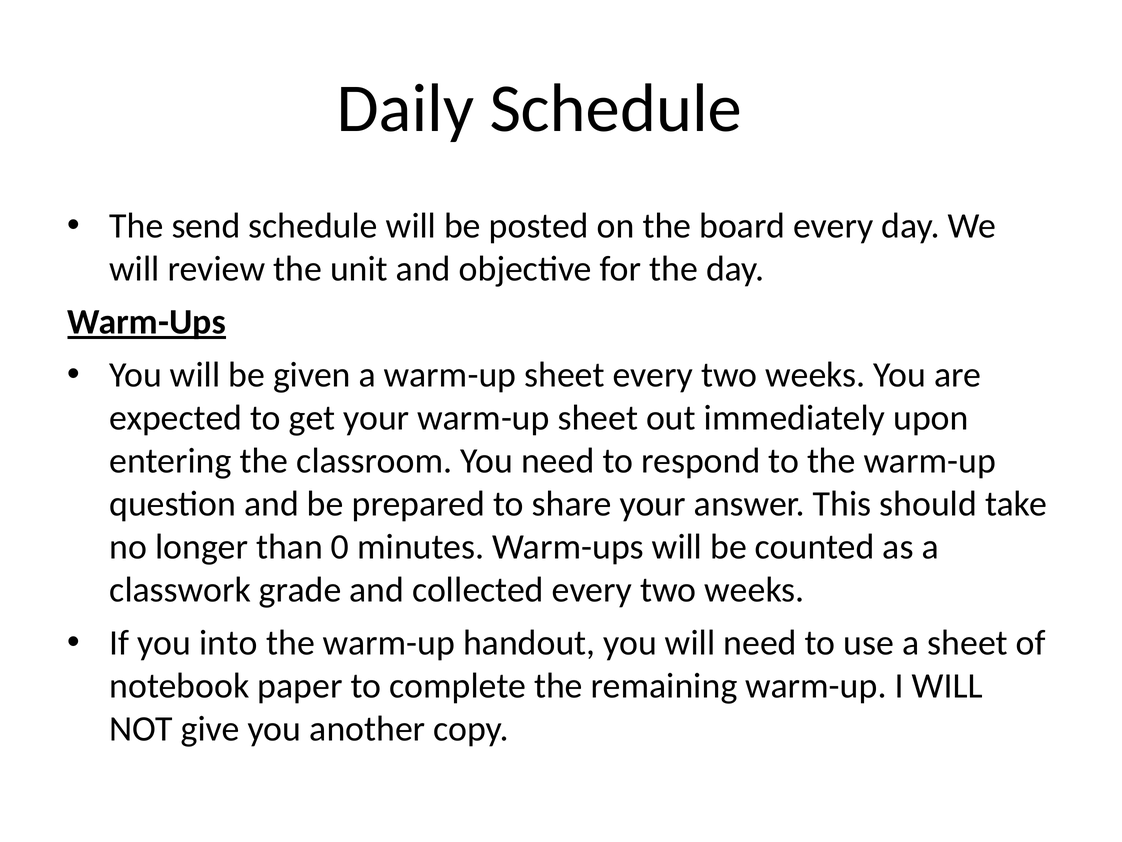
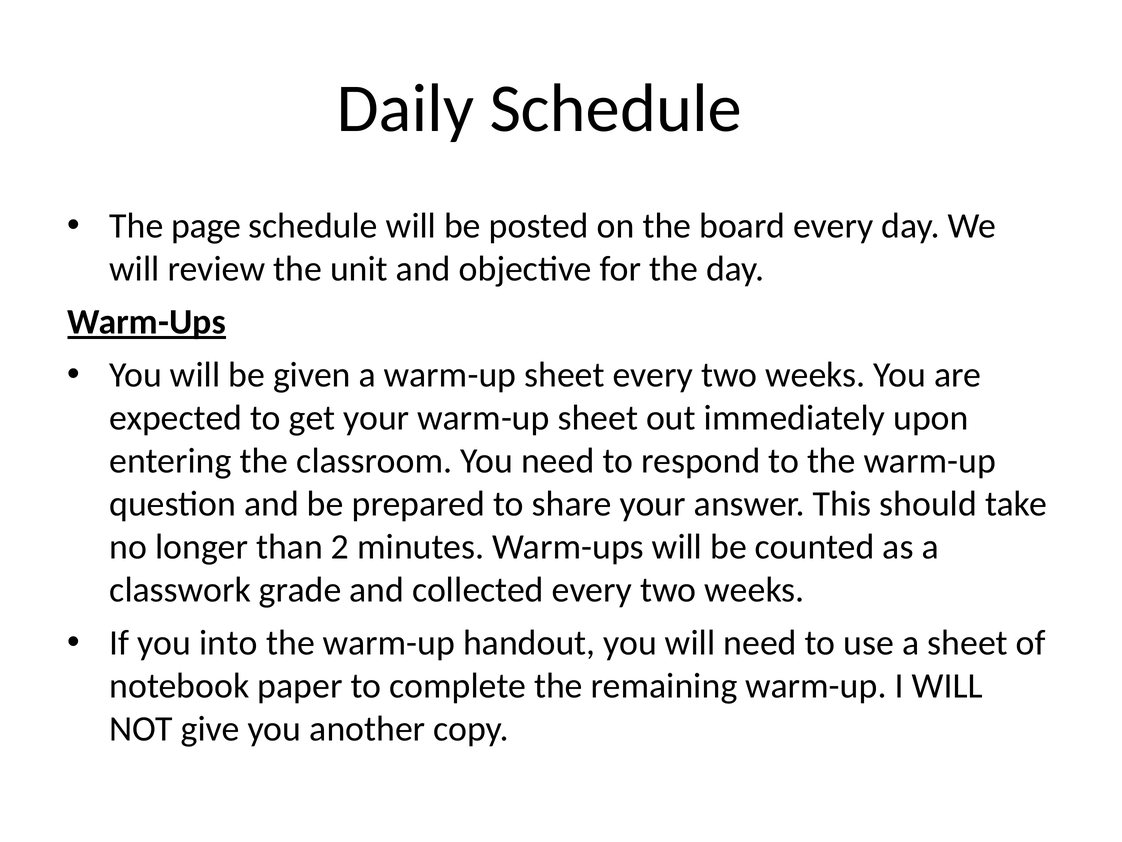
send: send -> page
0: 0 -> 2
